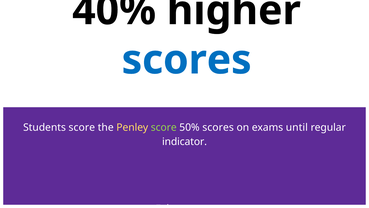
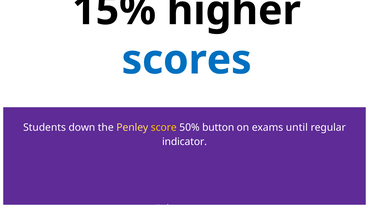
40%: 40% -> 15%
Students score: score -> down
score at (164, 127) colour: light green -> yellow
50% scores: scores -> button
